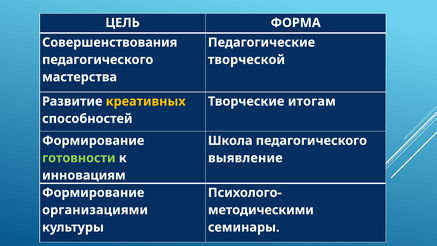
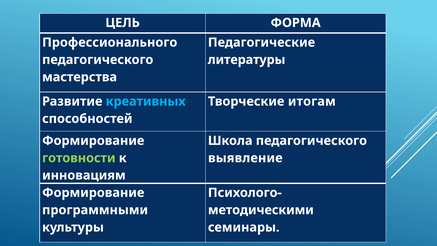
Совершенствования: Совершенствования -> Профессионального
творческой: творческой -> литературы
креативных colour: yellow -> light blue
организациями: организациями -> программными
